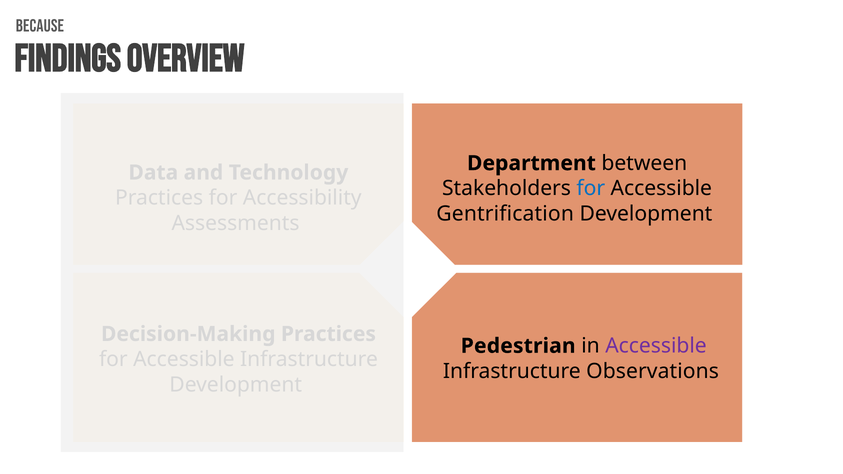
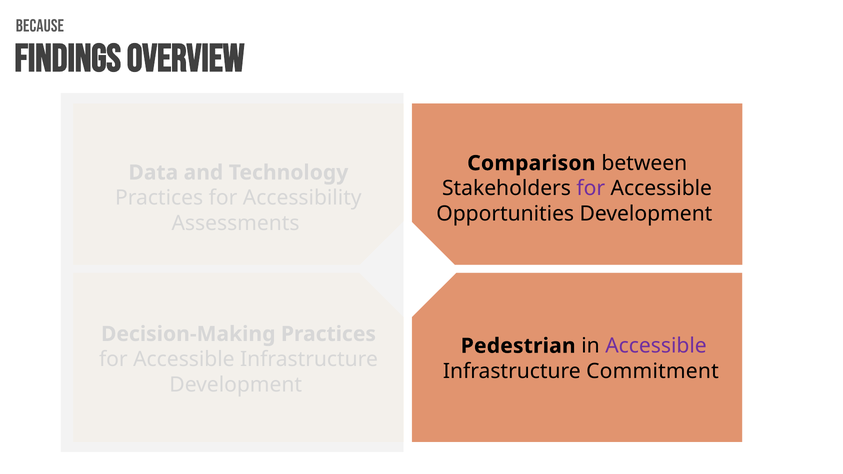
Department: Department -> Comparison
for at (591, 189) colour: blue -> purple
Gentrification: Gentrification -> Opportunities
Observations: Observations -> Commitment
